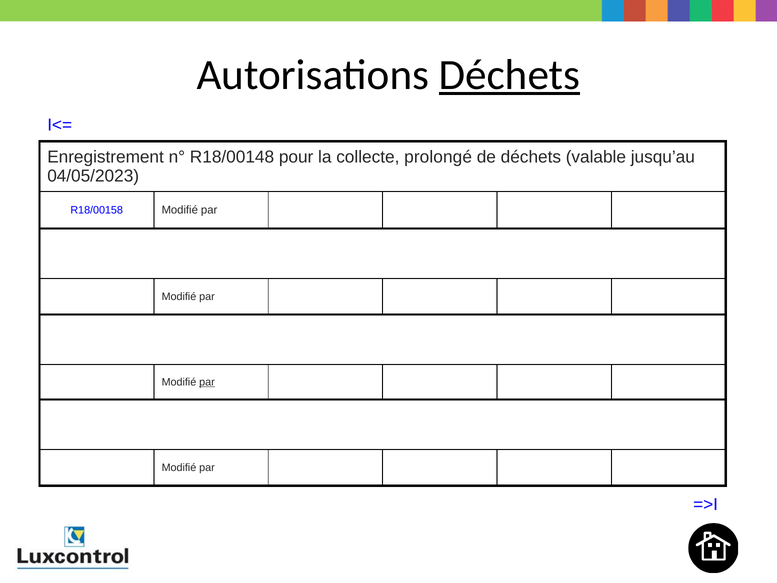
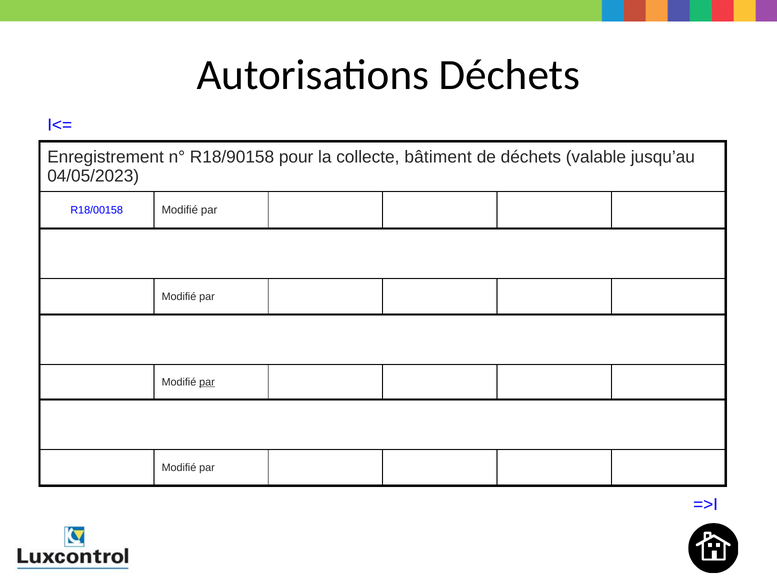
Déchets at (510, 75) underline: present -> none
R18/00148: R18/00148 -> R18/90158
prolongé: prolongé -> bâtiment
